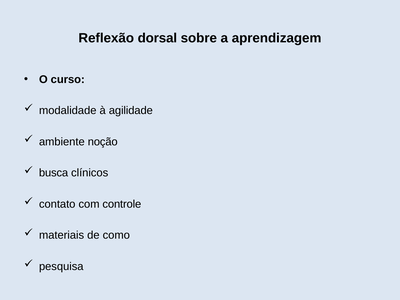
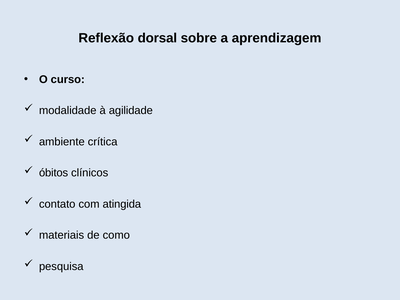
noção: noção -> crítica
busca: busca -> óbitos
controle: controle -> atingida
